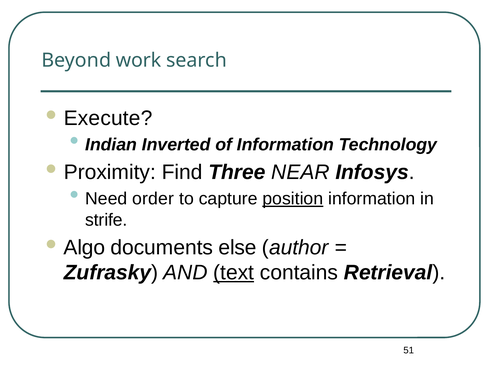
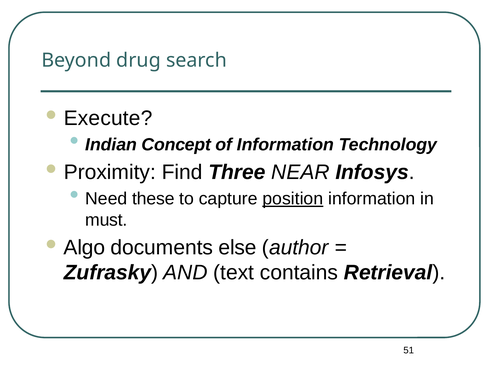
work: work -> drug
Inverted: Inverted -> Concept
order: order -> these
strife: strife -> must
text underline: present -> none
